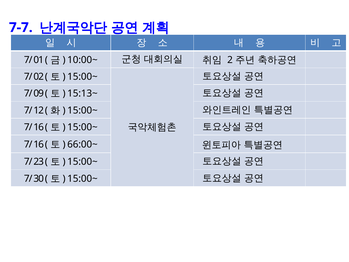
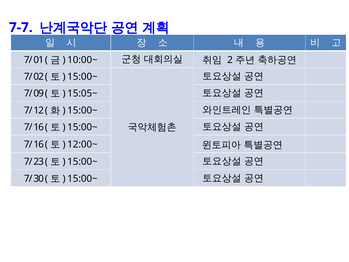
15:13~: 15:13~ -> 15:05~
66:00~: 66:00~ -> 12:00~
